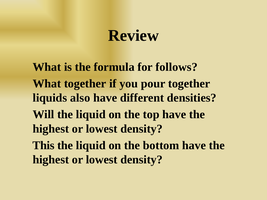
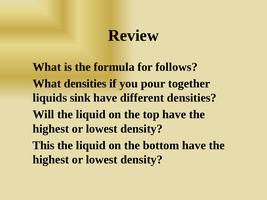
What together: together -> densities
also: also -> sink
